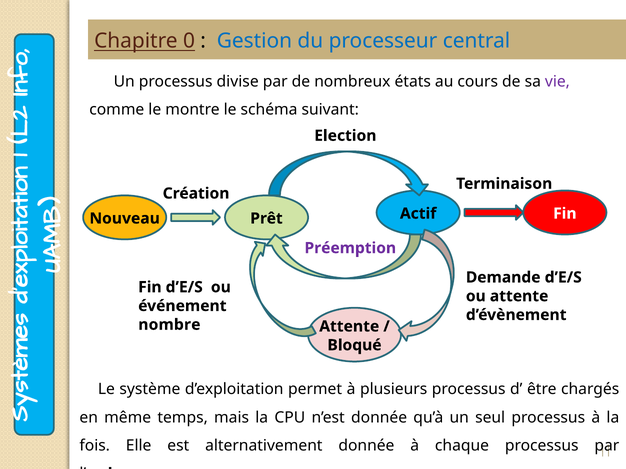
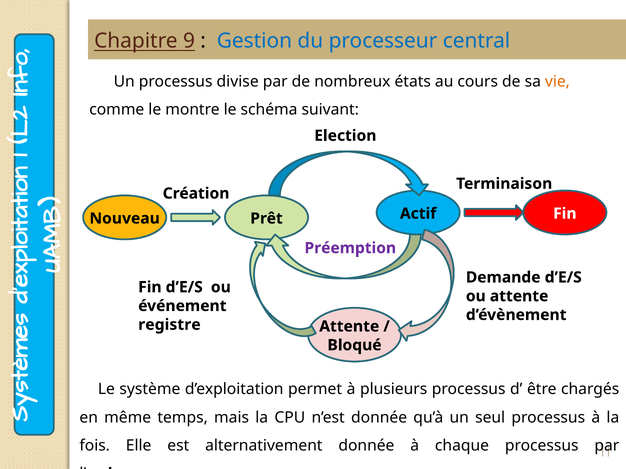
0: 0 -> 9
vie colour: purple -> orange
nombre: nombre -> registre
